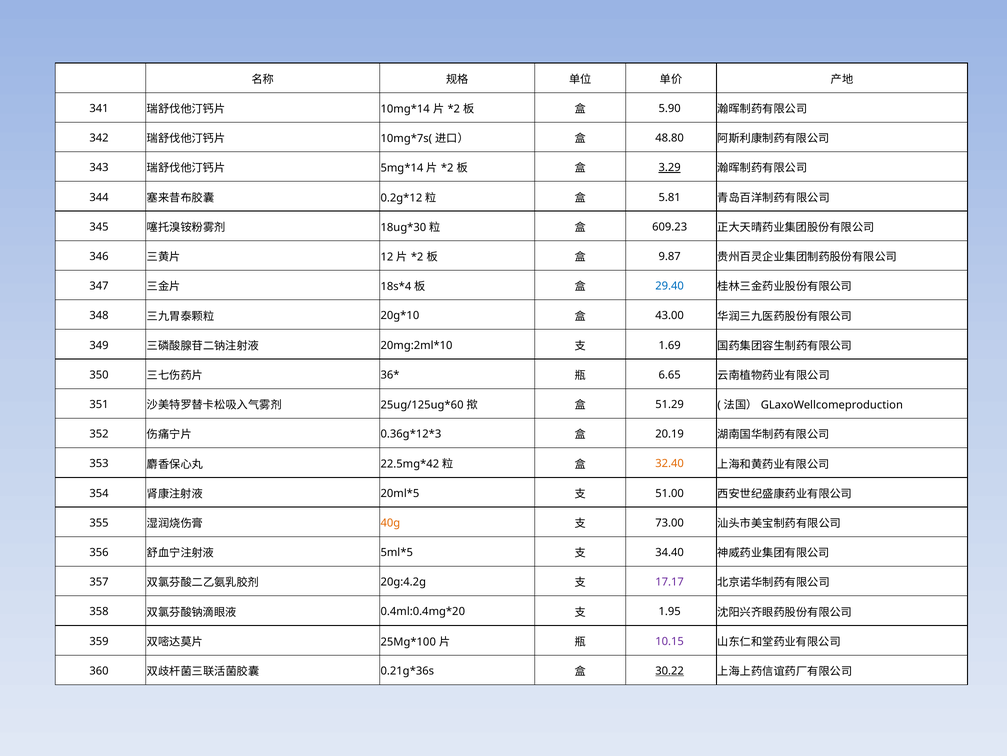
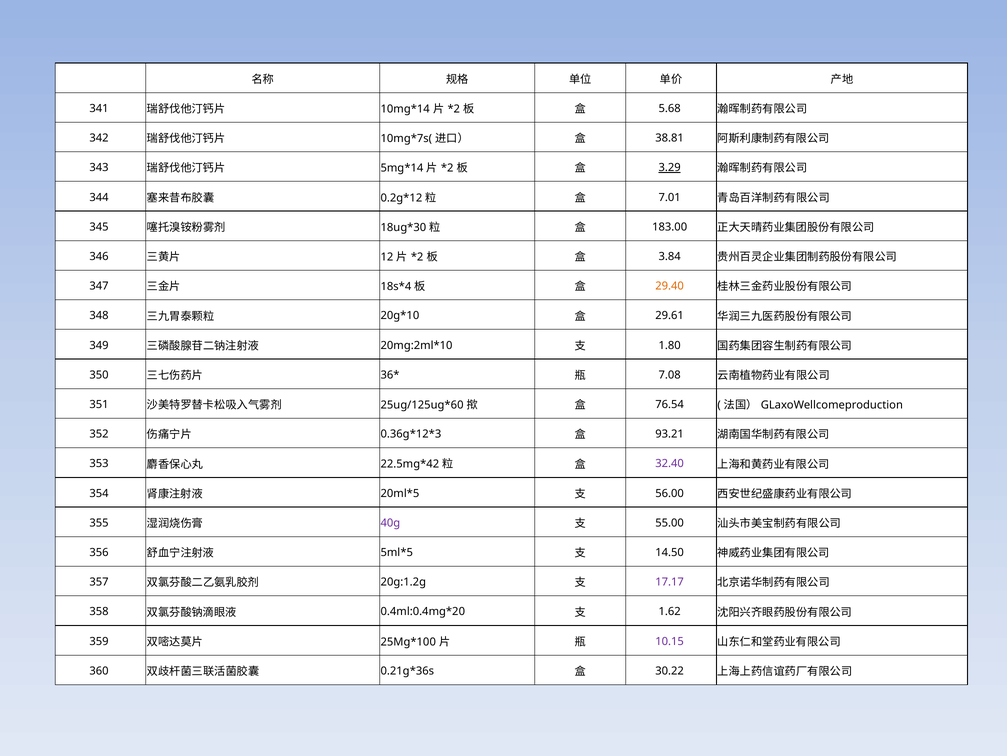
5.90: 5.90 -> 5.68
48.80: 48.80 -> 38.81
5.81: 5.81 -> 7.01
609.23: 609.23 -> 183.00
9.87: 9.87 -> 3.84
29.40 colour: blue -> orange
43.00: 43.00 -> 29.61
1.69: 1.69 -> 1.80
6.65: 6.65 -> 7.08
51.29: 51.29 -> 76.54
20.19: 20.19 -> 93.21
32.40 colour: orange -> purple
51.00: 51.00 -> 56.00
40g colour: orange -> purple
73.00: 73.00 -> 55.00
34.40: 34.40 -> 14.50
20g:4.2g: 20g:4.2g -> 20g:1.2g
1.95: 1.95 -> 1.62
30.22 underline: present -> none
